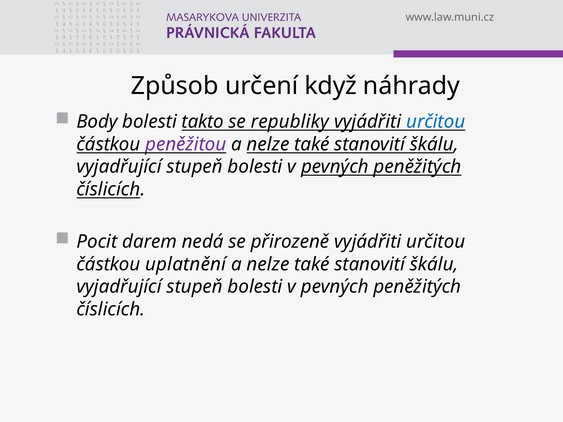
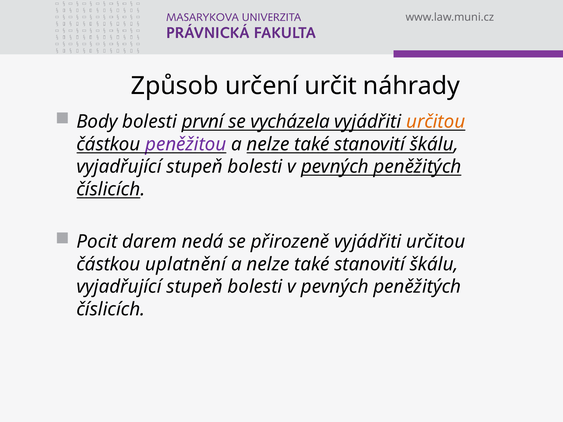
když: když -> určit
takto: takto -> první
republiky: republiky -> vycházela
určitou at (436, 122) colour: blue -> orange
